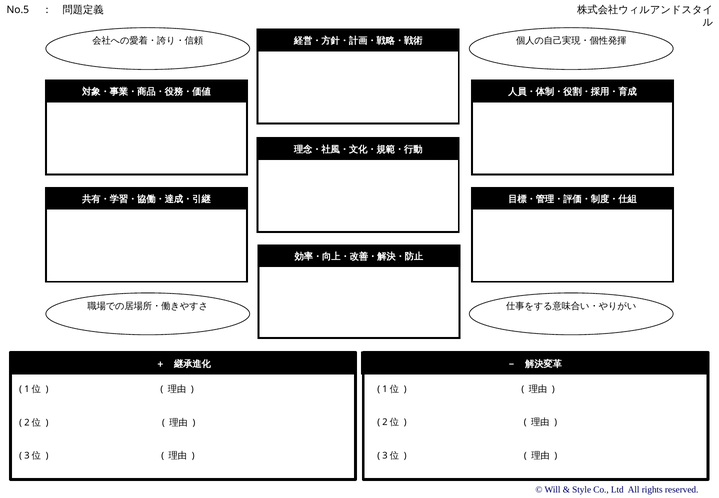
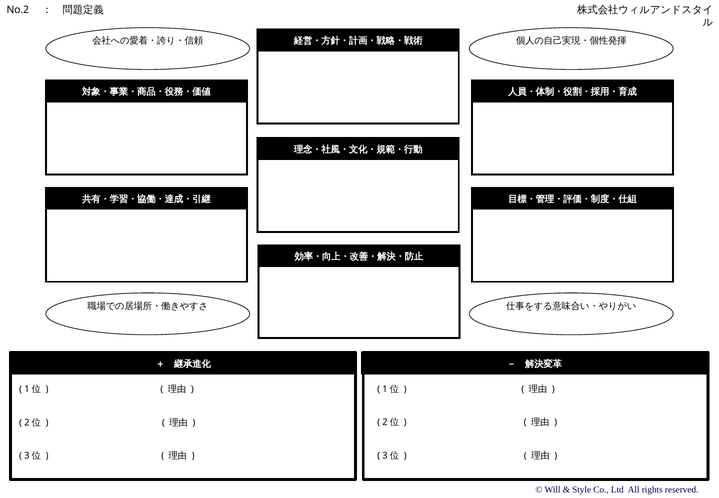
No.5: No.5 -> No.2
